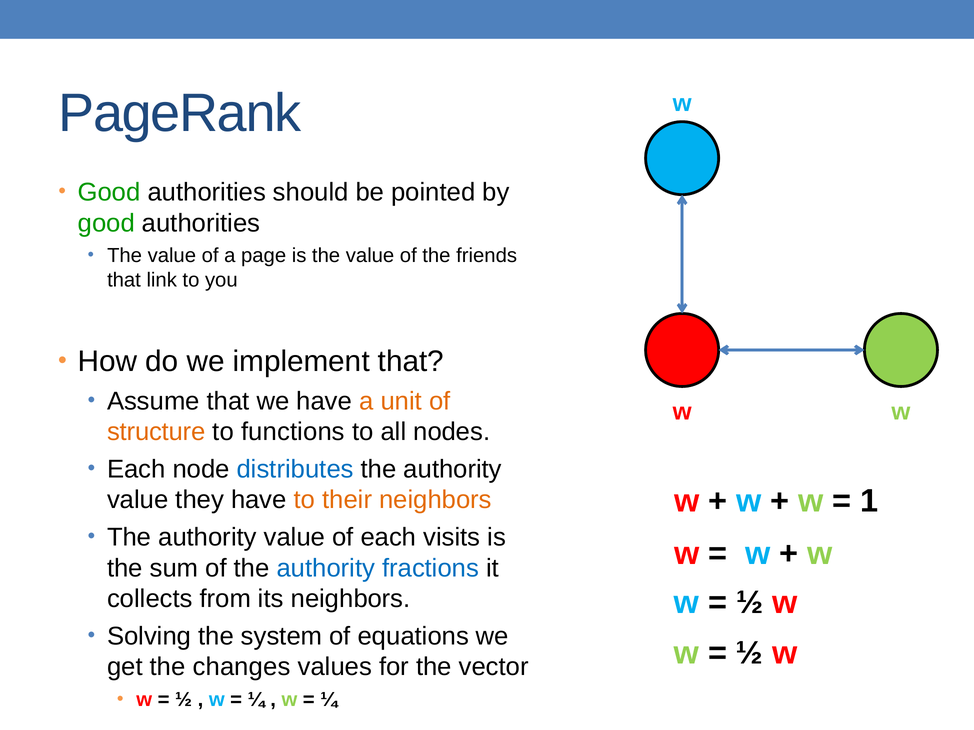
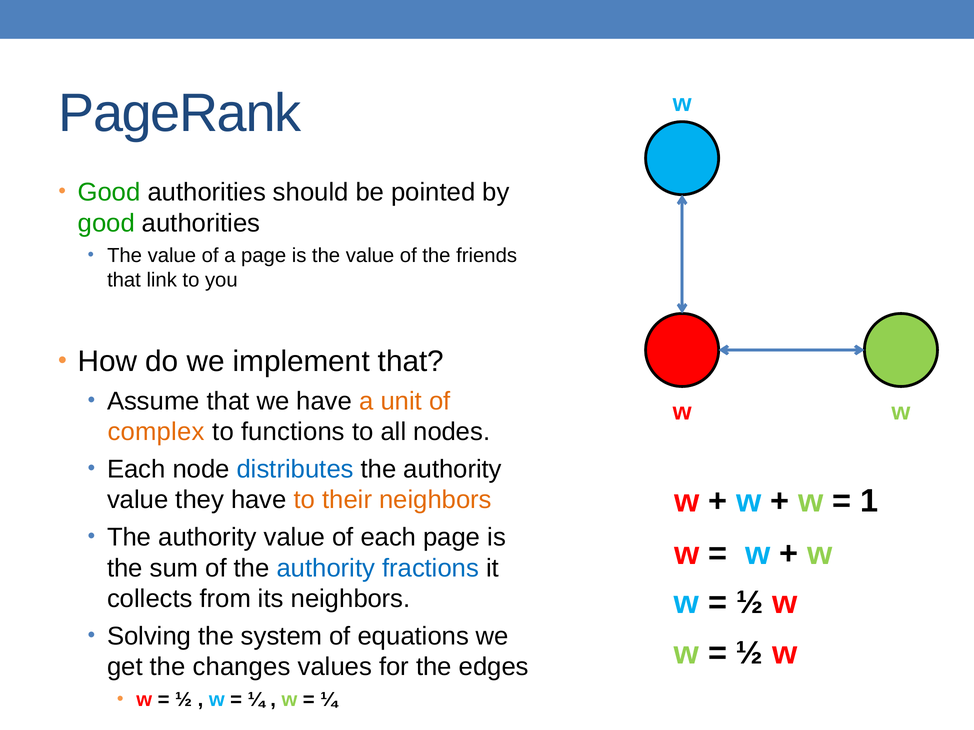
structure: structure -> complex
each visits: visits -> page
vector: vector -> edges
